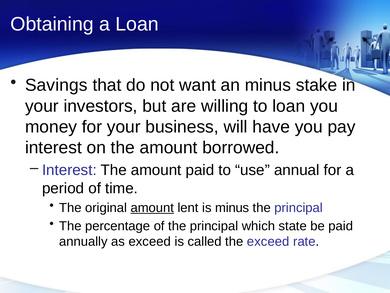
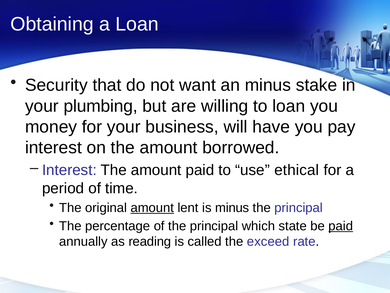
Savings: Savings -> Security
investors: investors -> plumbing
annual: annual -> ethical
paid at (341, 226) underline: none -> present
as exceed: exceed -> reading
